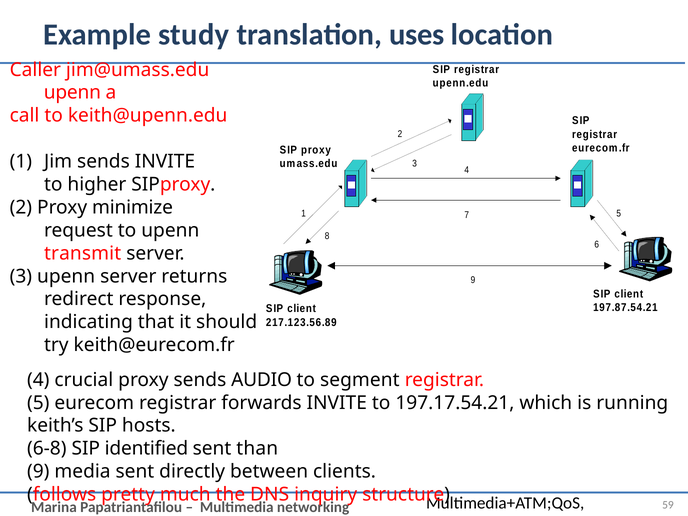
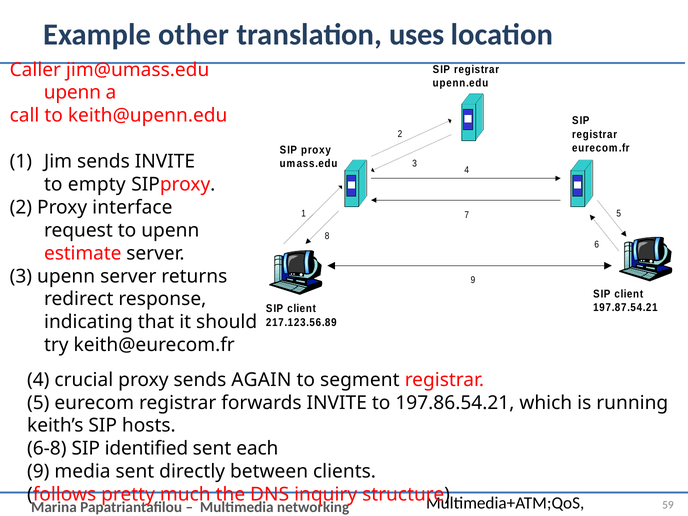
study: study -> other
higher: higher -> empty
minimize: minimize -> interface
transmit: transmit -> estimate
AUDIO: AUDIO -> AGAIN
197.17.54.21: 197.17.54.21 -> 197.86.54.21
than: than -> each
